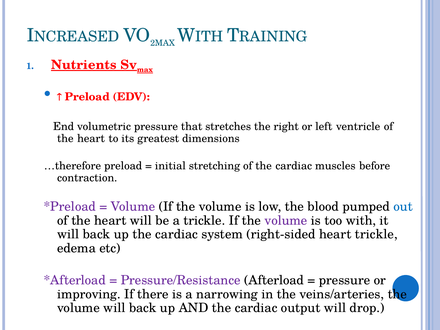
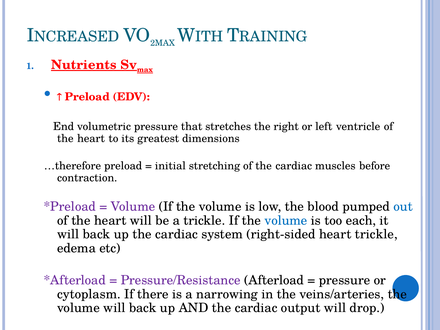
volume at (286, 221) colour: purple -> blue
with: with -> each
improving: improving -> cytoplasm
